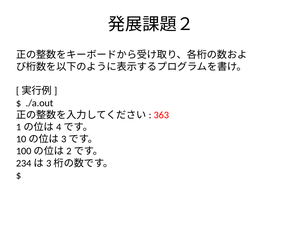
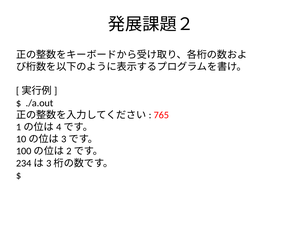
363: 363 -> 765
